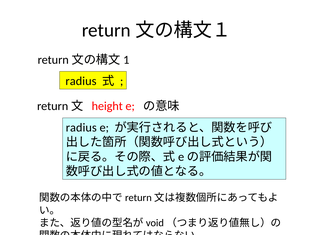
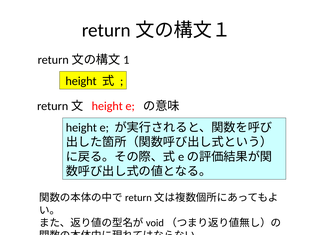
radius at (81, 81): radius -> height
radius at (81, 127): radius -> height
